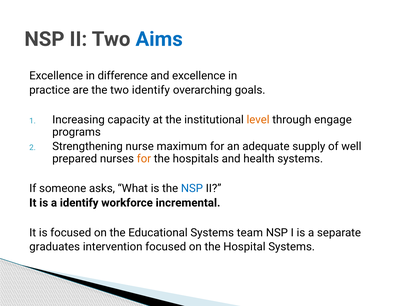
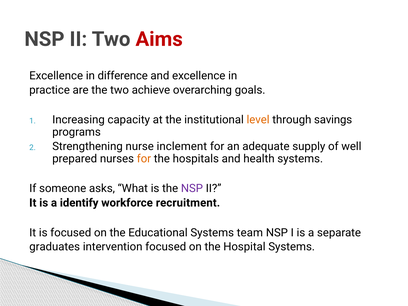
Aims colour: blue -> red
two identify: identify -> achieve
engage: engage -> savings
maximum: maximum -> inclement
NSP at (192, 188) colour: blue -> purple
incremental: incremental -> recruitment
